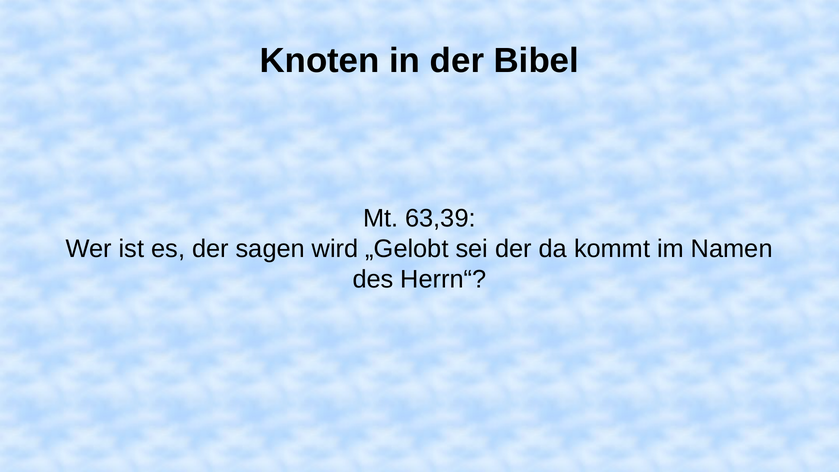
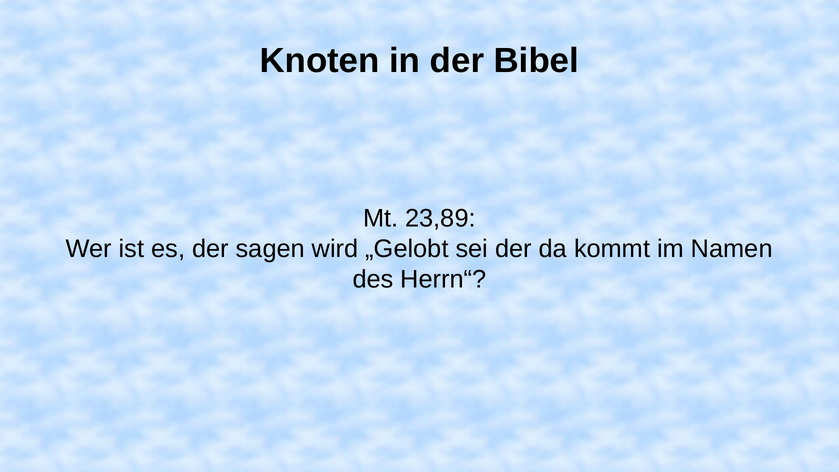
63,39: 63,39 -> 23,89
